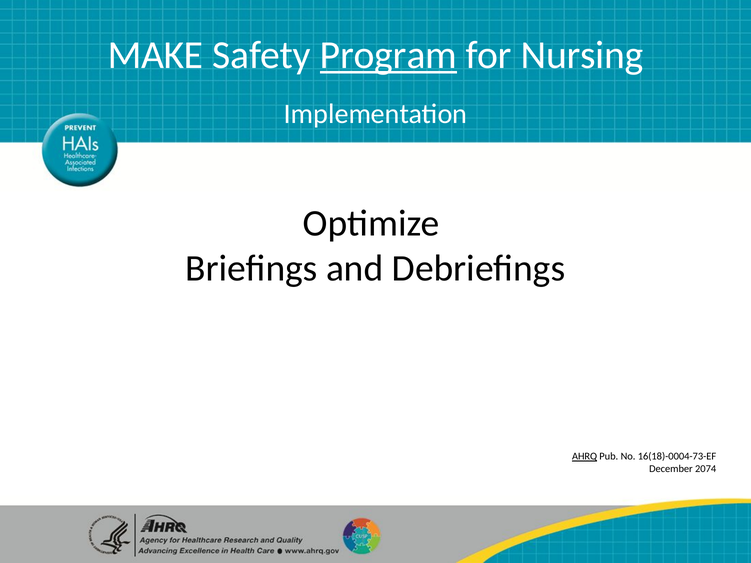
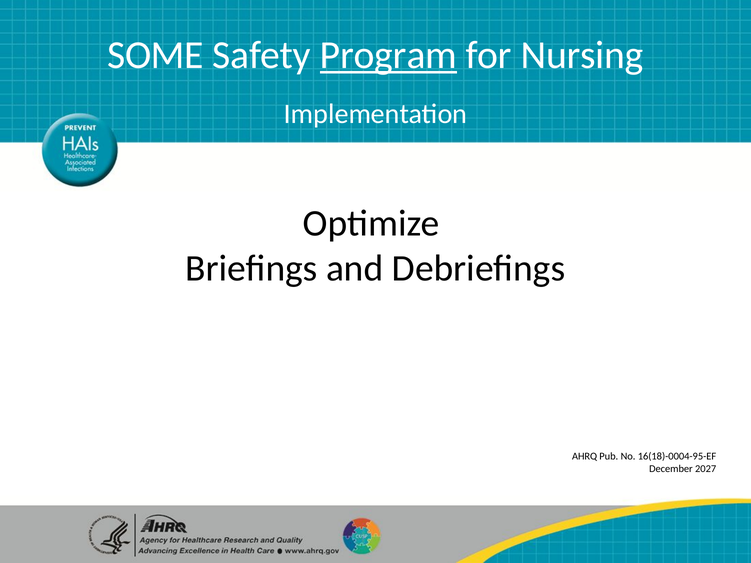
MAKE: MAKE -> SOME
AHRQ at (585, 457) underline: present -> none
16(18)-0004-73-EF: 16(18)-0004-73-EF -> 16(18)-0004-95-EF
2074: 2074 -> 2027
